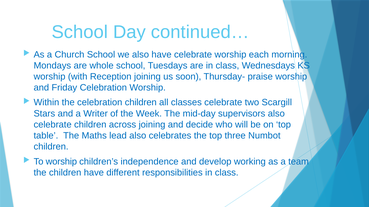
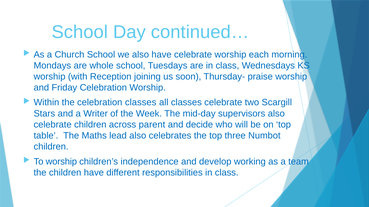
celebration children: children -> classes
across joining: joining -> parent
